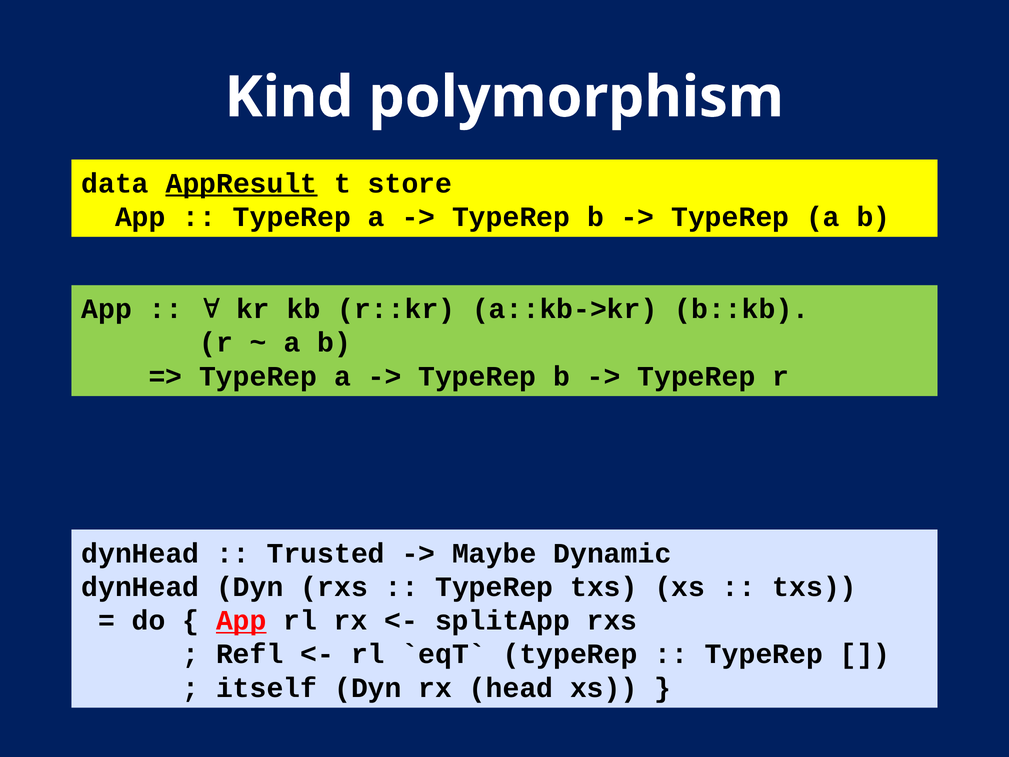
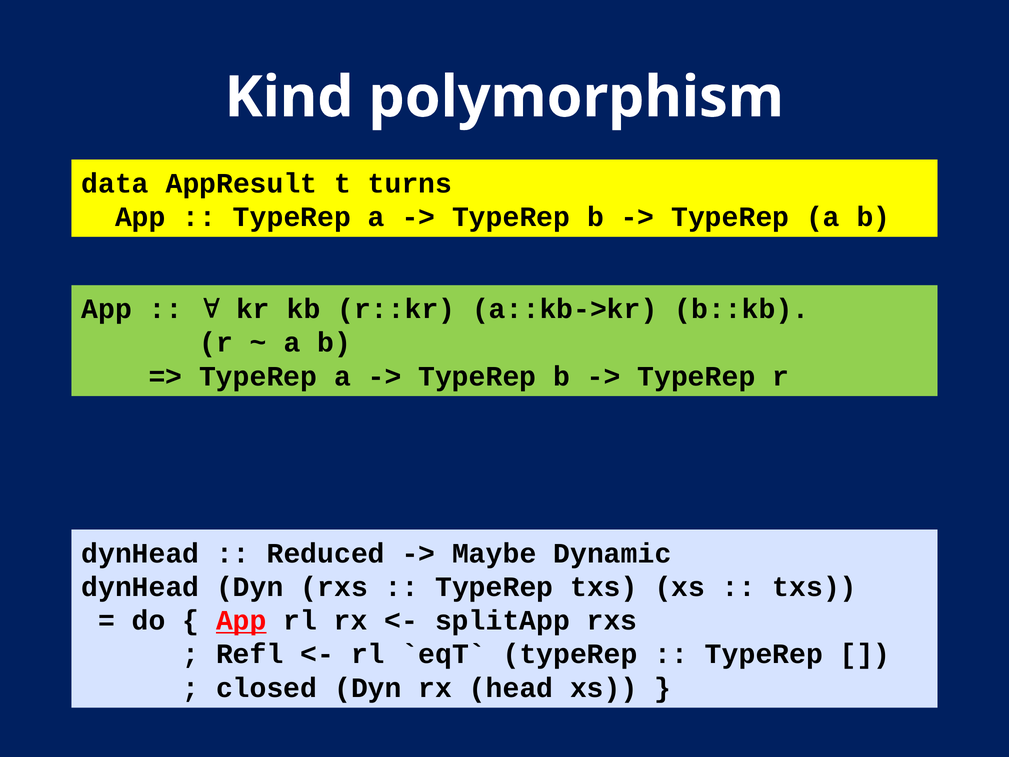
AppResult underline: present -> none
store: store -> turns
Trusted: Trusted -> Reduced
itself: itself -> closed
